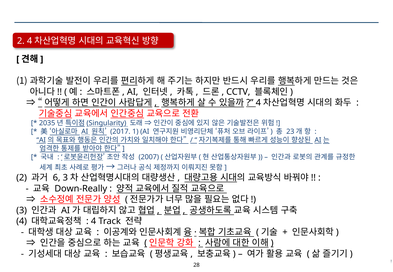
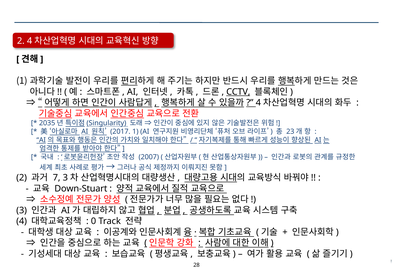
CCTV underline: none -> present
6: 6 -> 7
Down-Really: Down-Really -> Down-Stuart
4 at (94, 221): 4 -> 0
